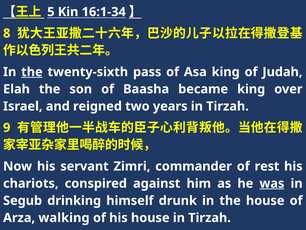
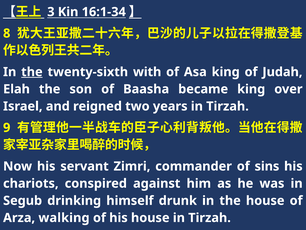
5: 5 -> 3
pass: pass -> with
rest: rest -> sins
was underline: present -> none
